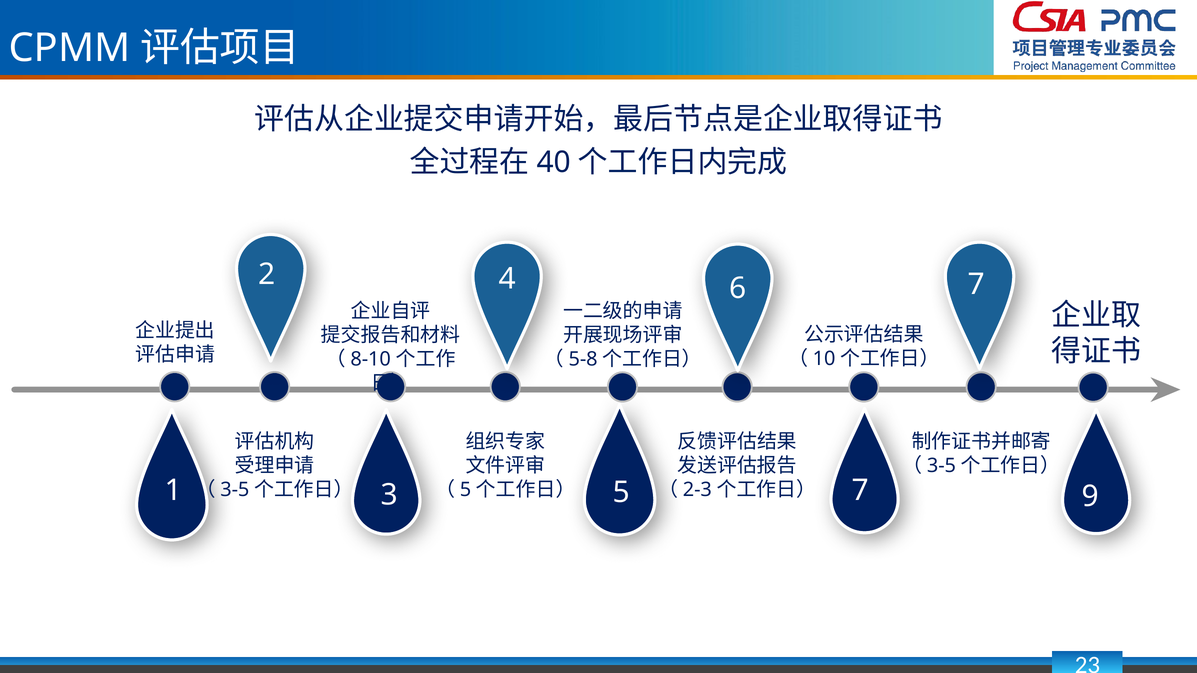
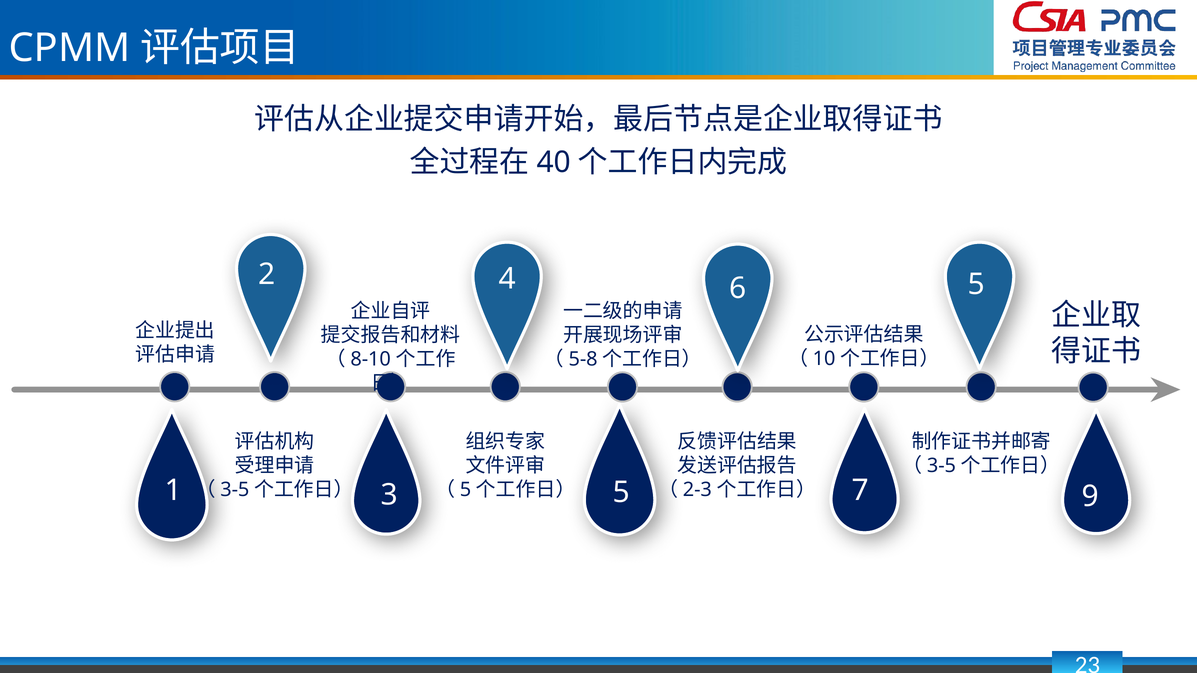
6 7: 7 -> 5
